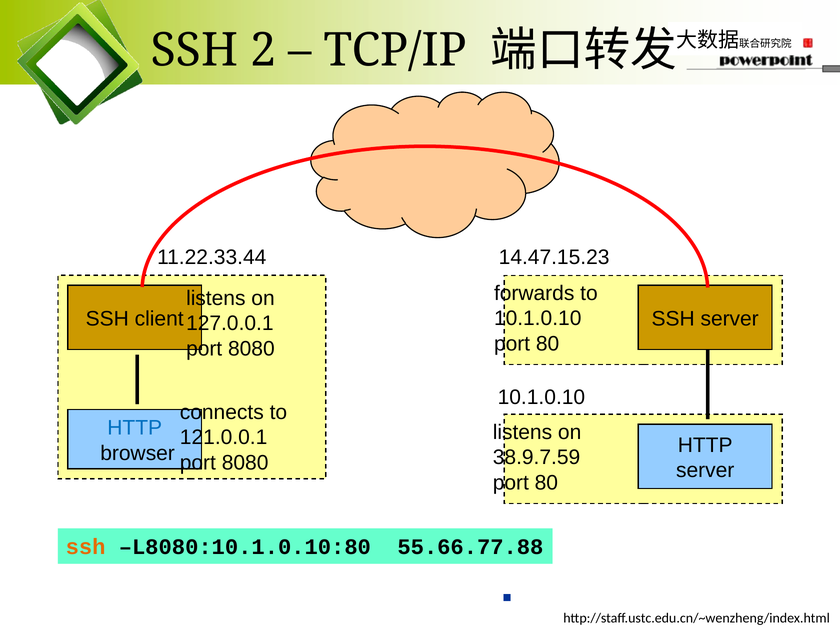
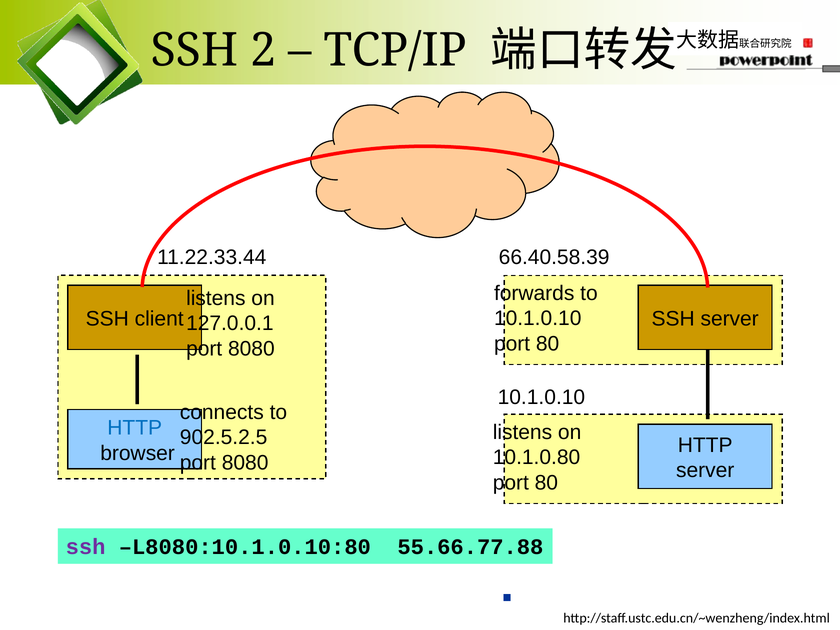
14.47.15.23: 14.47.15.23 -> 66.40.58.39
121.0.0.1: 121.0.0.1 -> 902.5.2.5
38.9.7.59: 38.9.7.59 -> 10.1.0.80
ssh at (86, 547) colour: orange -> purple
